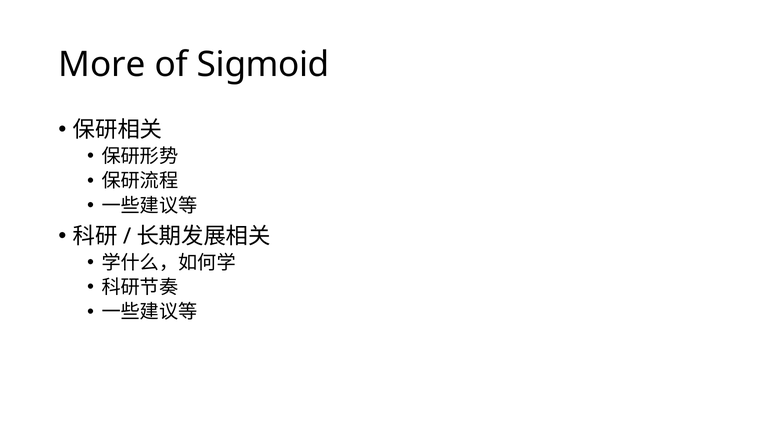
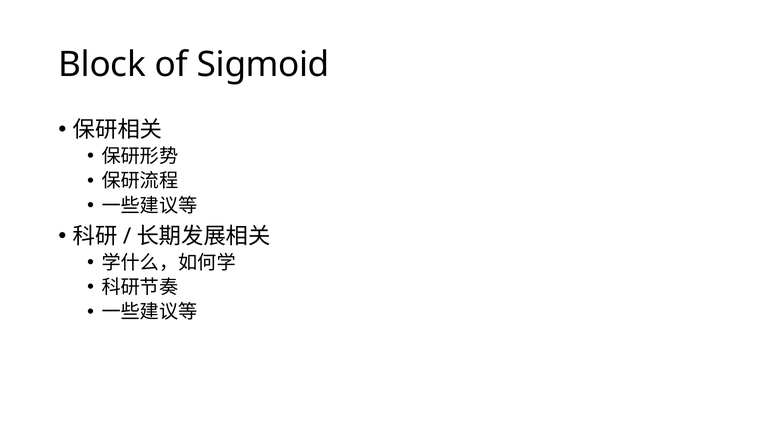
More: More -> Block
